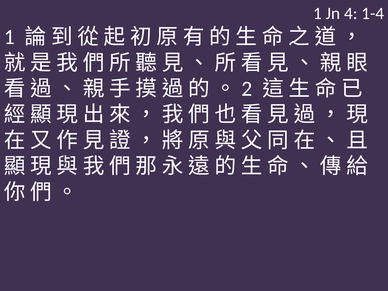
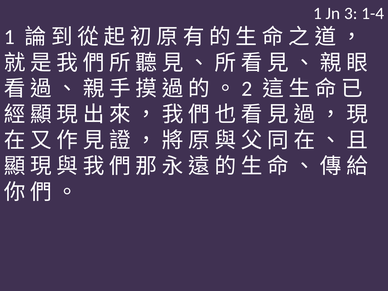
4: 4 -> 3
